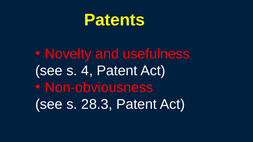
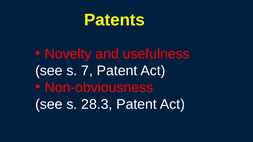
4: 4 -> 7
